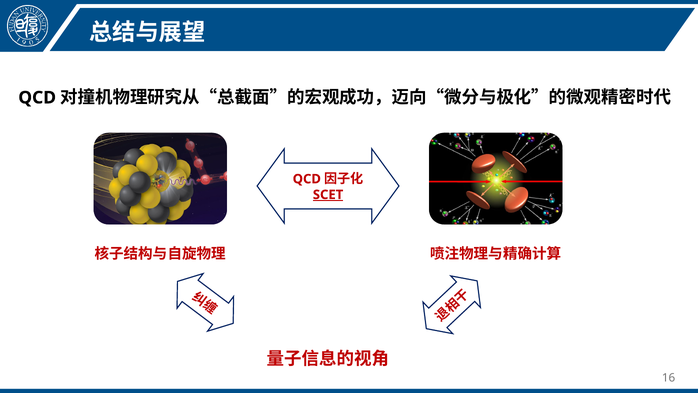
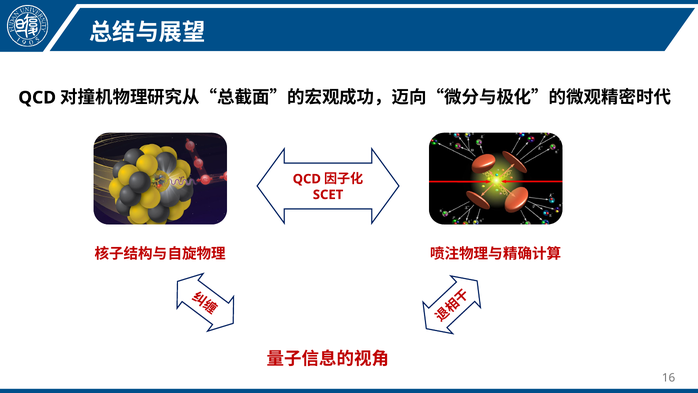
SCET underline: present -> none
